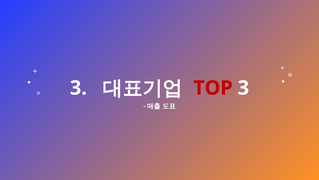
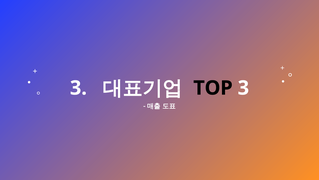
TOP colour: red -> black
